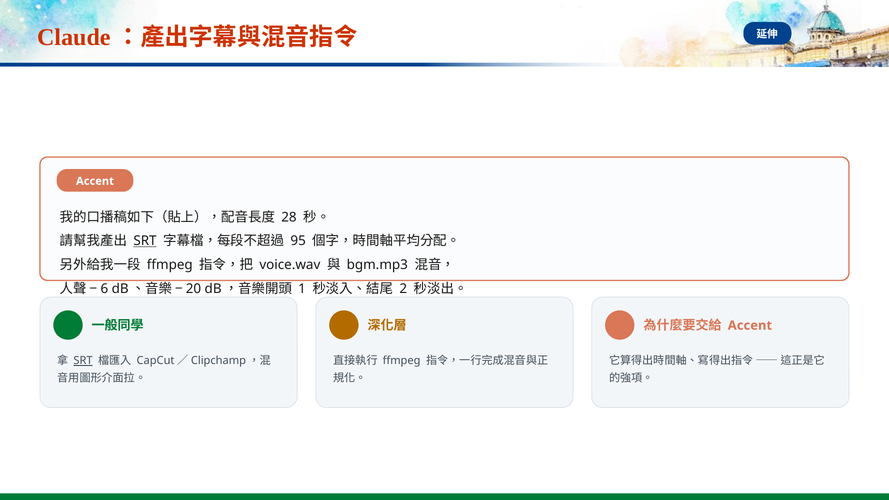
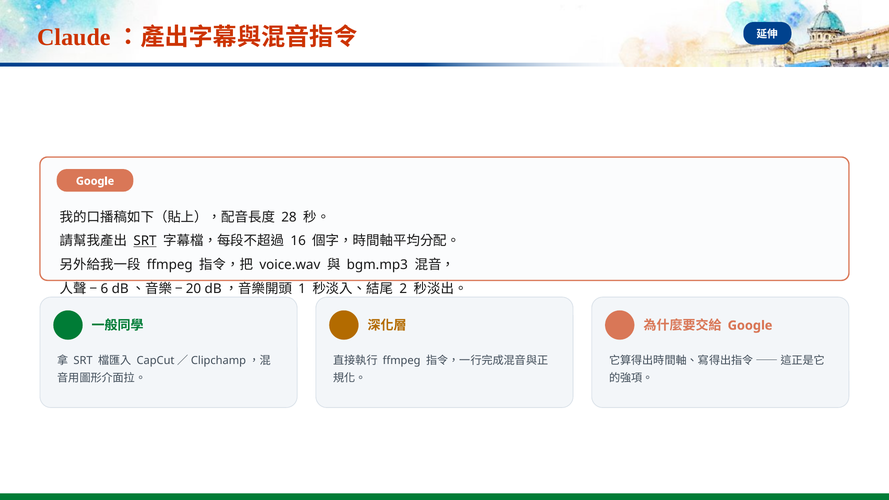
Accent at (95, 181): Accent -> Google
95: 95 -> 16
Accent at (750, 325): Accent -> Google
SRT at (83, 361) underline: present -> none
